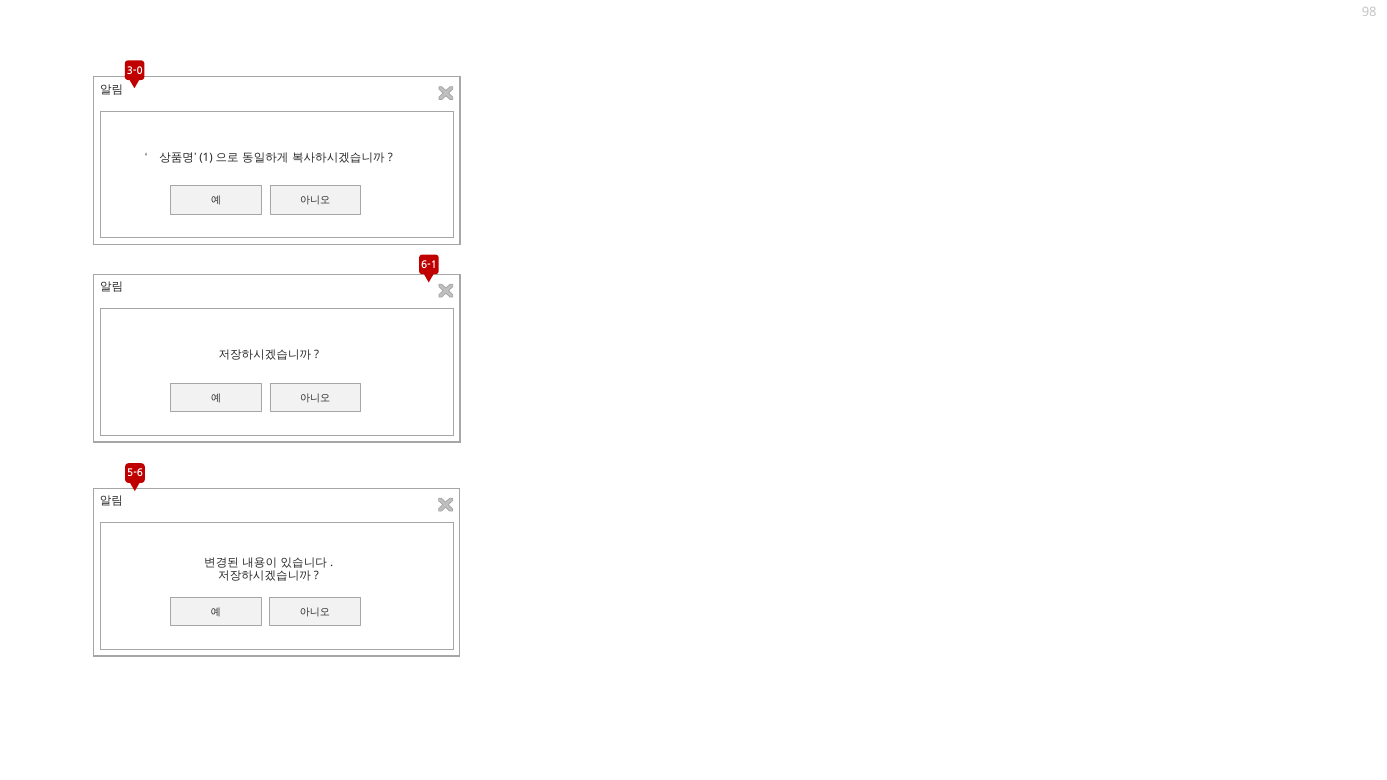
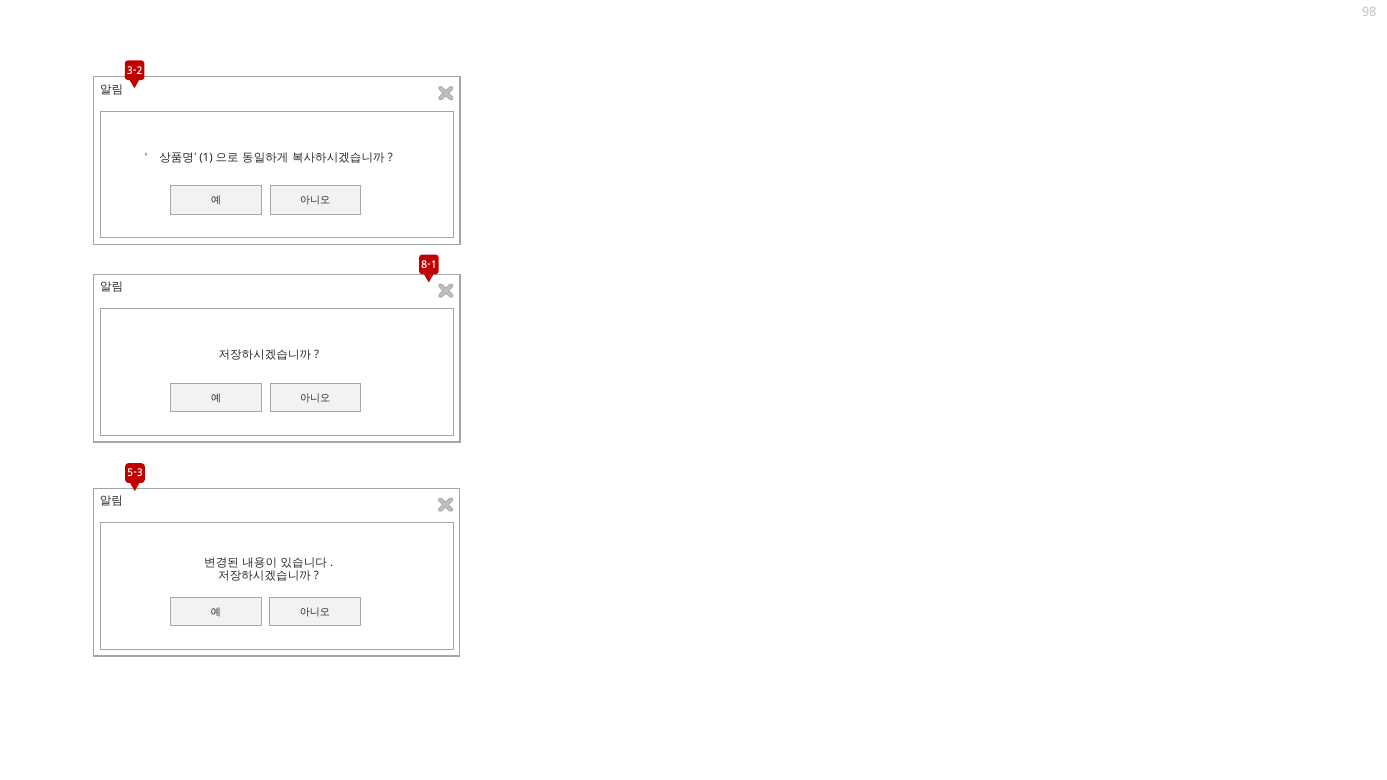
3-0: 3-0 -> 3-2
6-1: 6-1 -> 8-1
5-6: 5-6 -> 5-3
